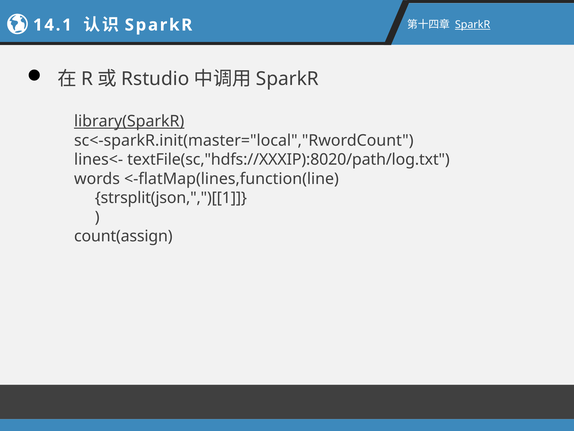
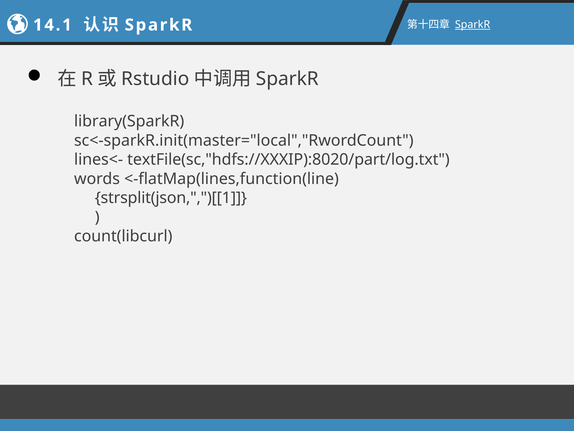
library(SparkR underline: present -> none
textFile(sc,"hdfs://XXXIP):8020/path/log.txt: textFile(sc,"hdfs://XXXIP):8020/path/log.txt -> textFile(sc,"hdfs://XXXIP):8020/part/log.txt
count(assign: count(assign -> count(libcurl
